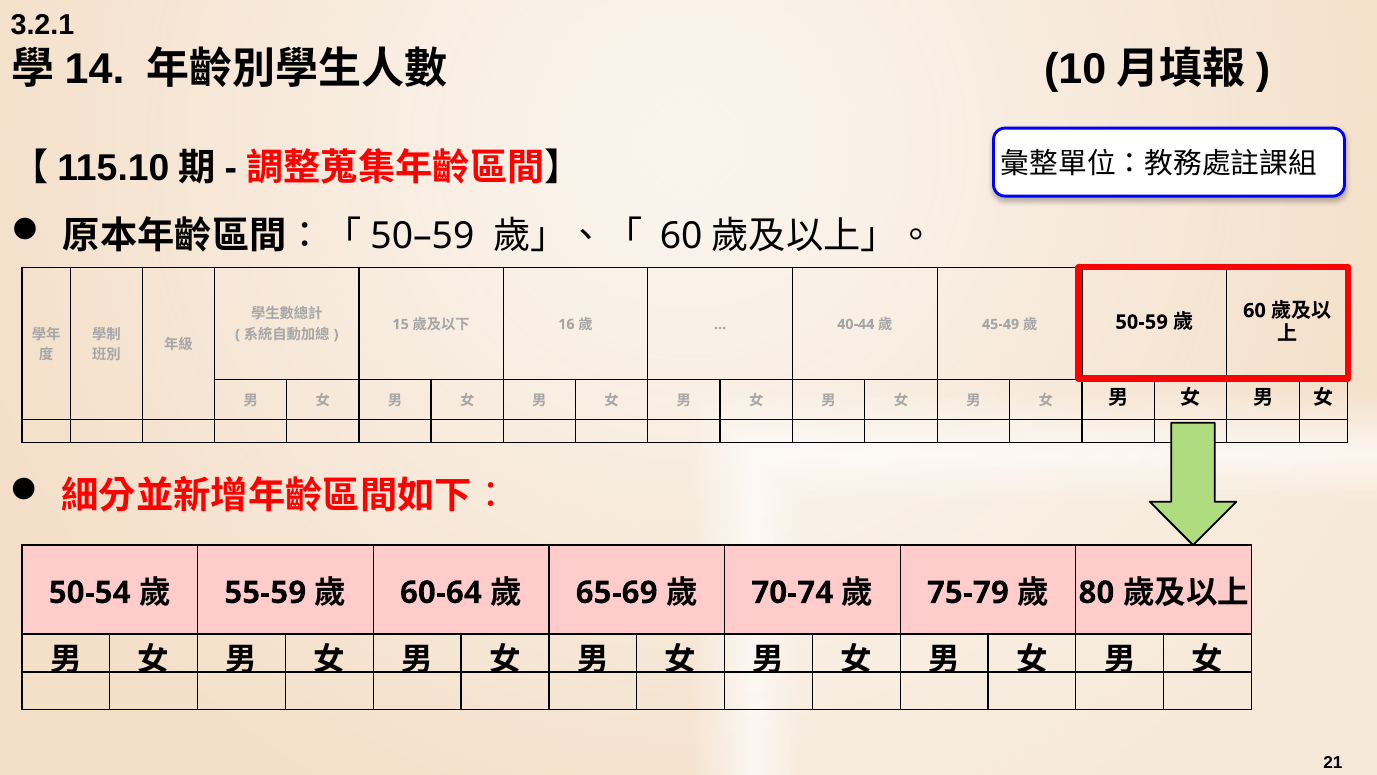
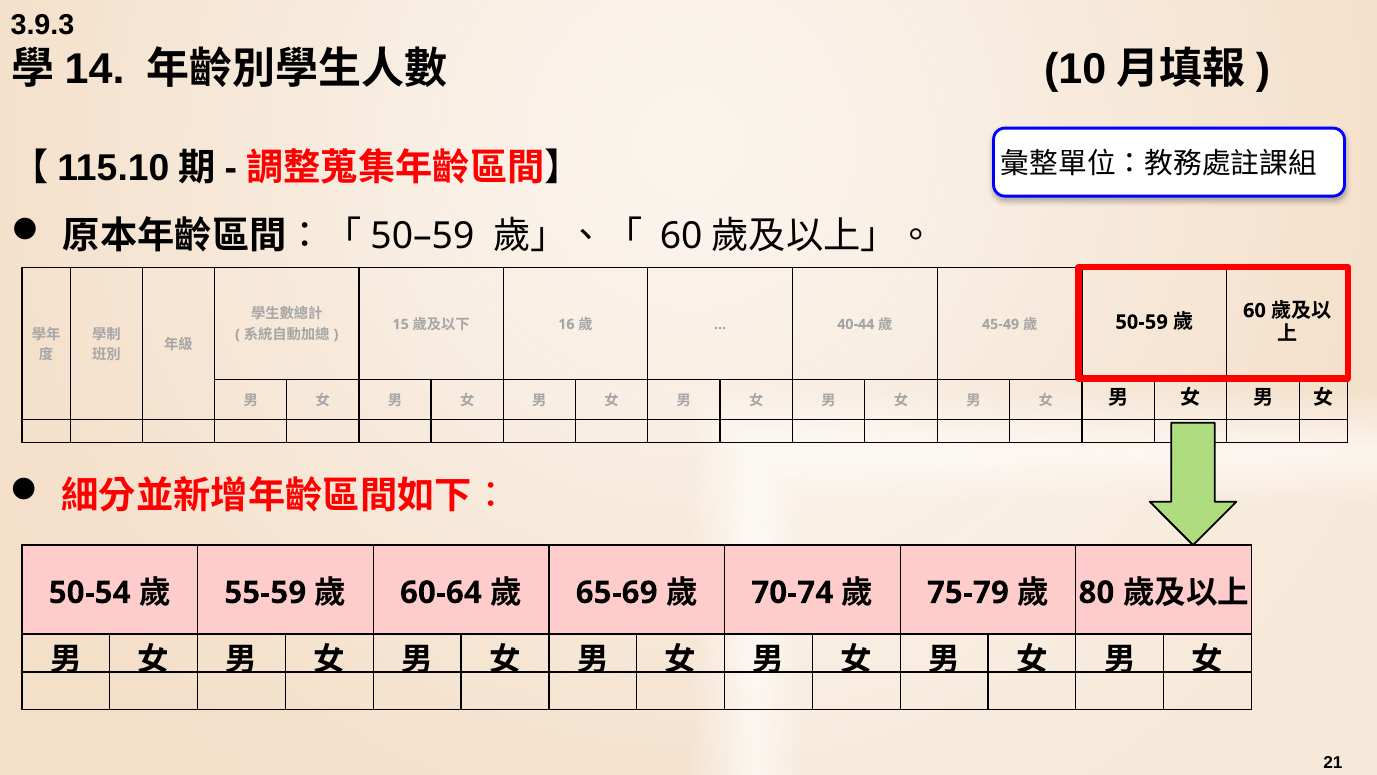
3.2.1: 3.2.1 -> 3.9.3
